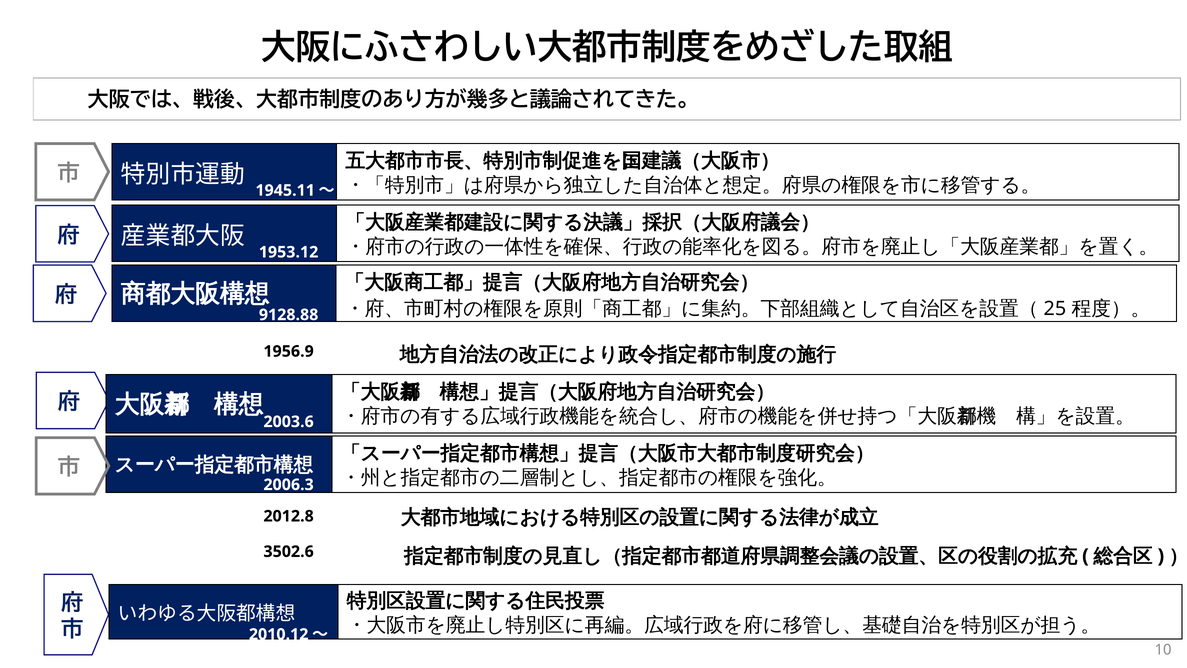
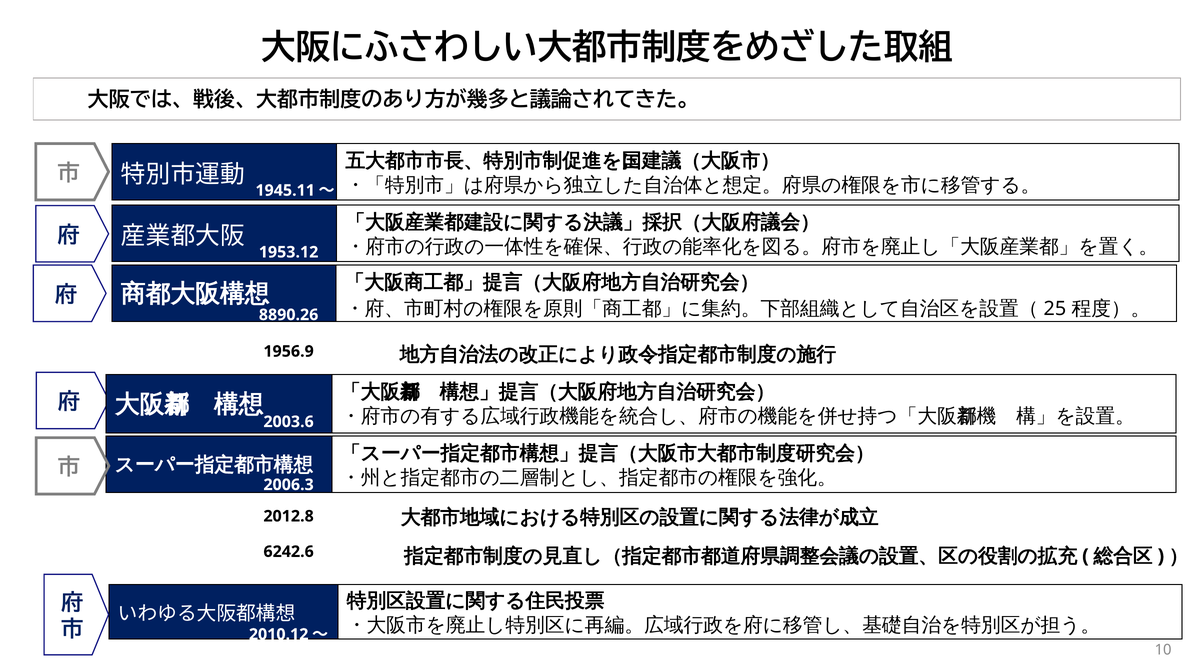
9128.88: 9128.88 -> 8890.26
3502.6: 3502.6 -> 6242.6
